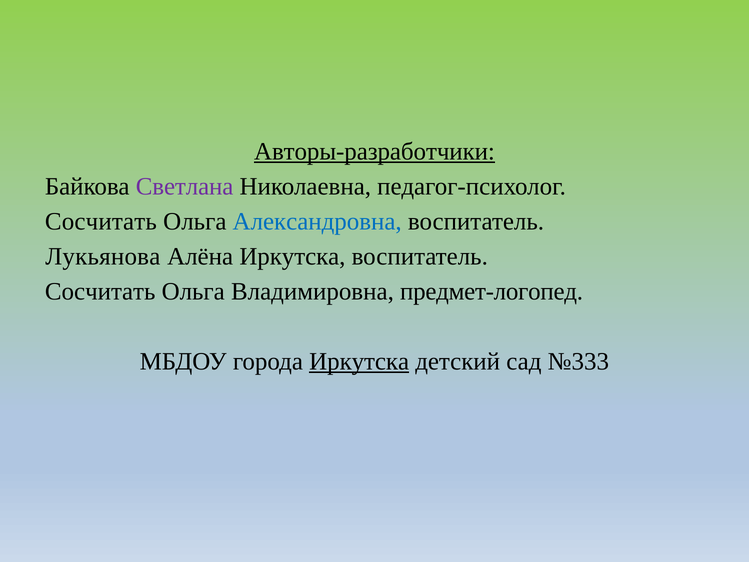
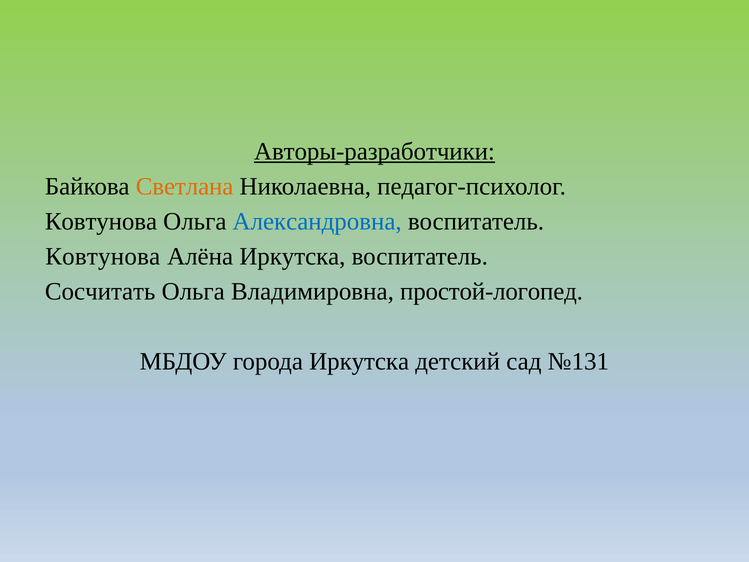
Светлана colour: purple -> orange
Сосчитать at (101, 221): Сосчитать -> Ковтунова
Лукьянова at (103, 256): Лукьянова -> Ковтунова
предмет-логопед: предмет-логопед -> простой-логопед
Иркутска at (359, 361) underline: present -> none
№333: №333 -> №131
